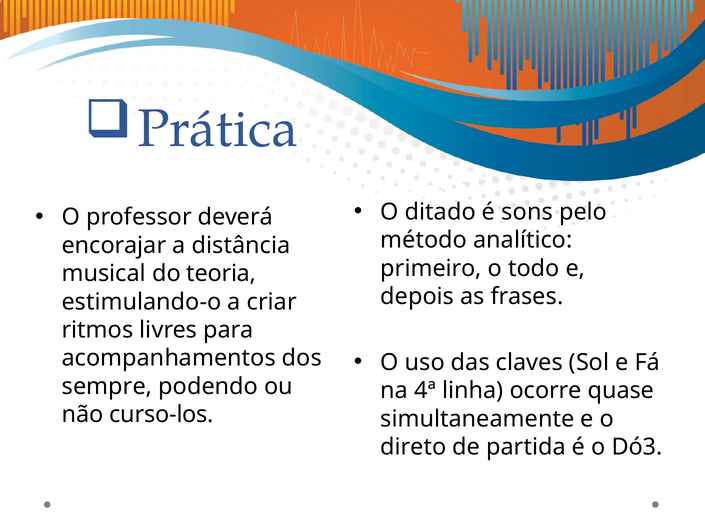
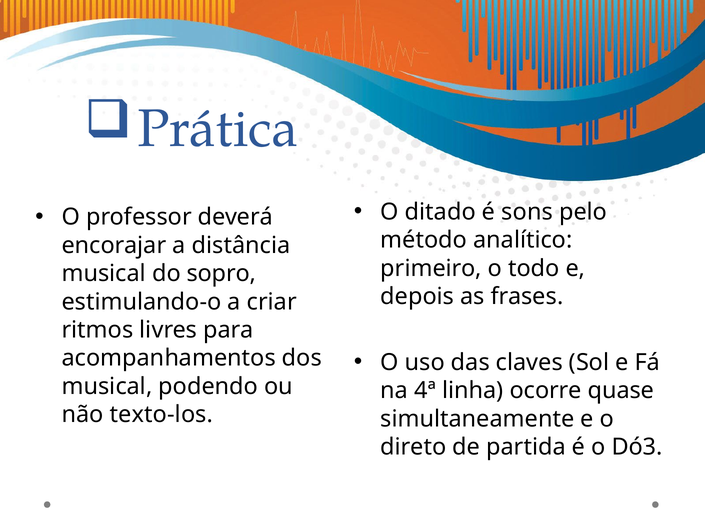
teoria: teoria -> sopro
sempre at (107, 386): sempre -> musical
curso-los: curso-los -> texto-los
